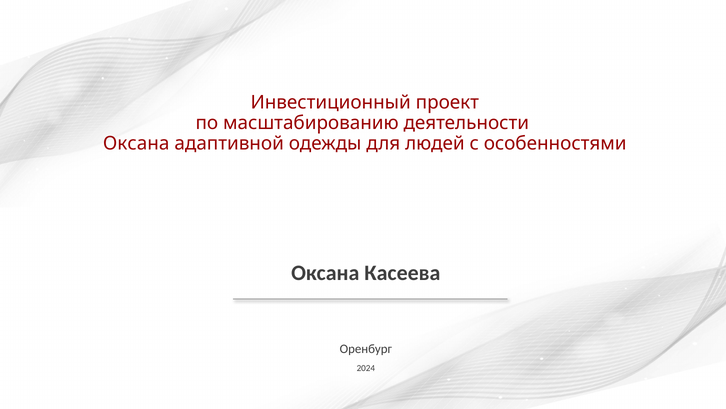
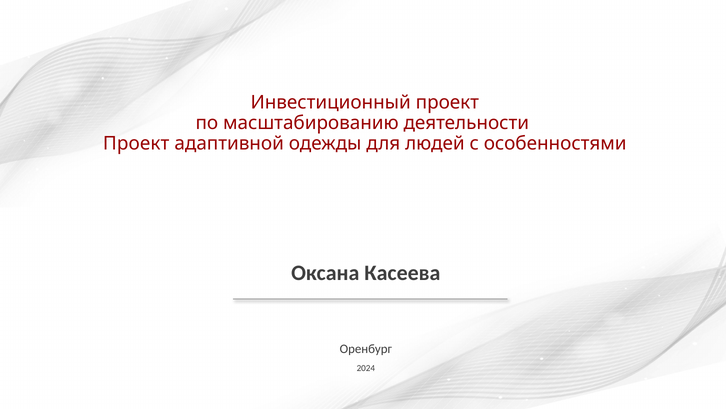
Оксана at (136, 143): Оксана -> Проект
